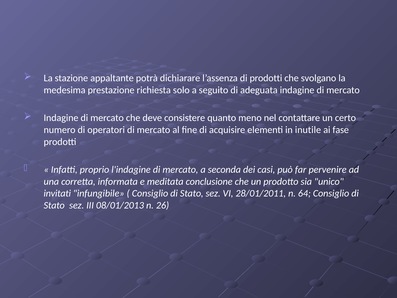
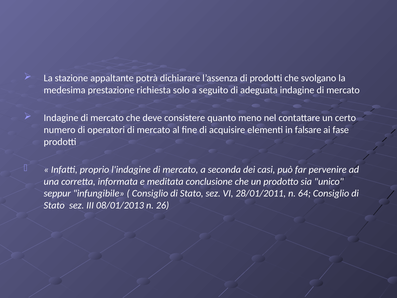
inutile: inutile -> falsare
invitati: invitati -> seppur
